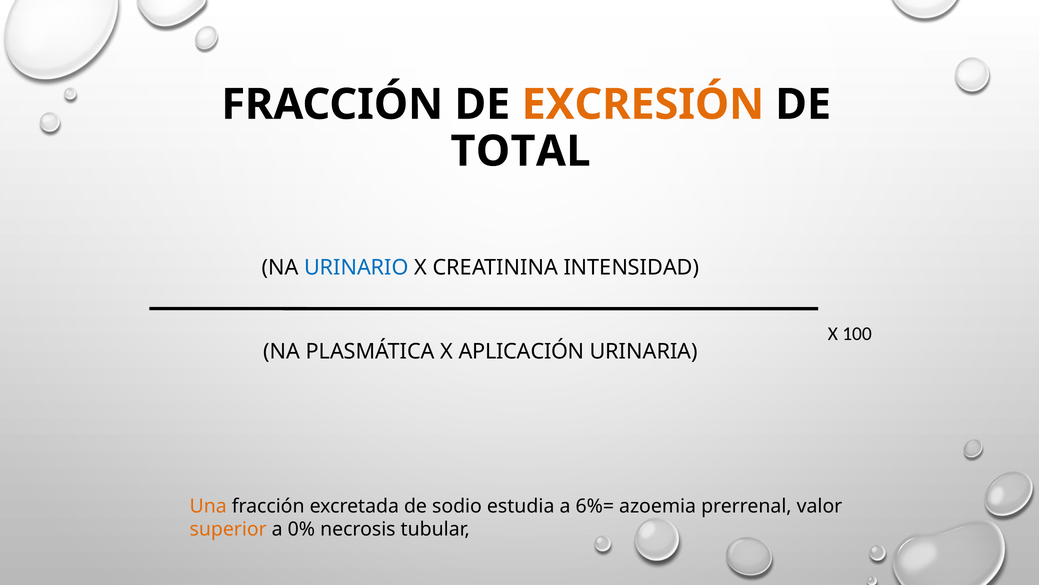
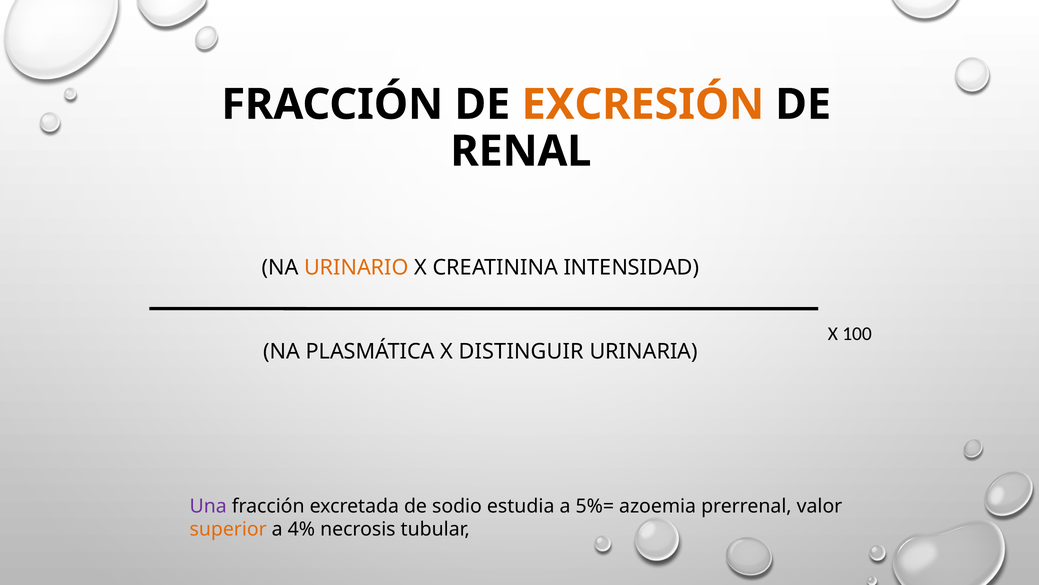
TOTAL: TOTAL -> RENAL
URINARIO colour: blue -> orange
APLICACIÓN: APLICACIÓN -> DISTINGUIR
Una colour: orange -> purple
6%=: 6%= -> 5%=
0%: 0% -> 4%
